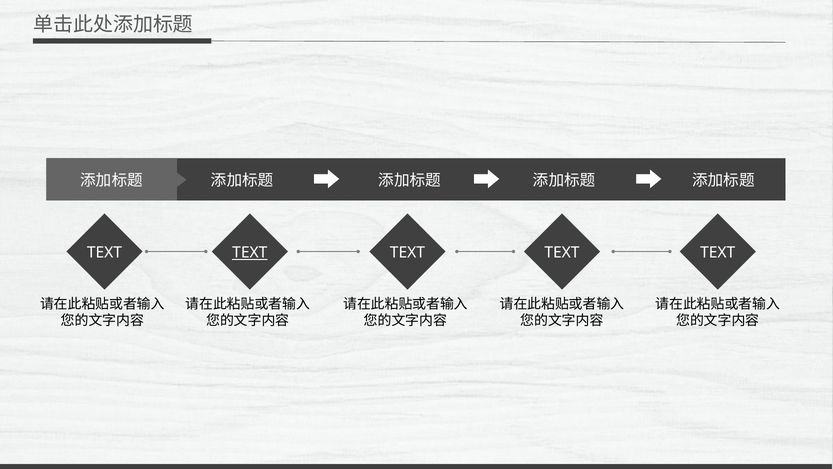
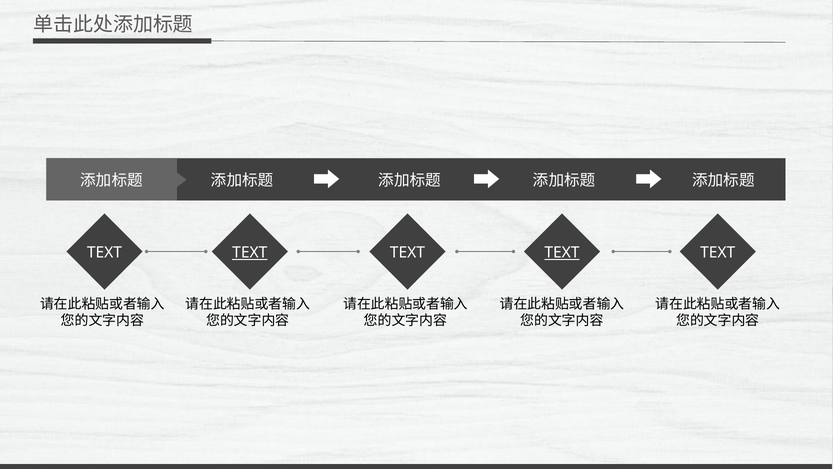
TEXT at (562, 252) underline: none -> present
